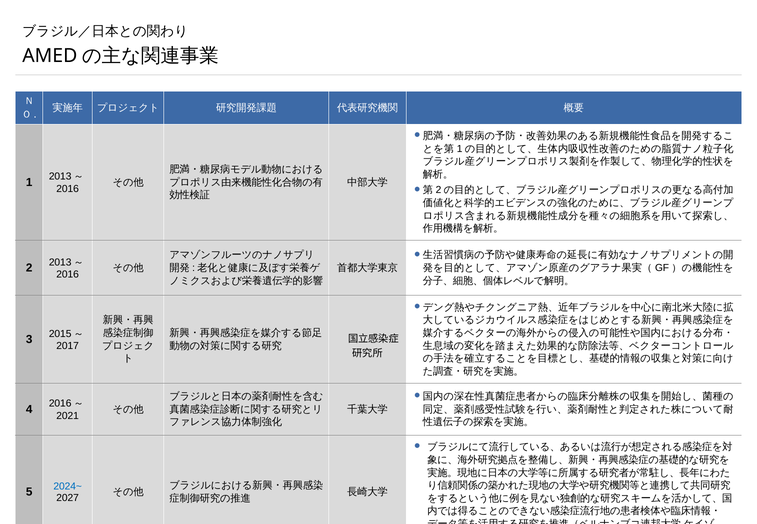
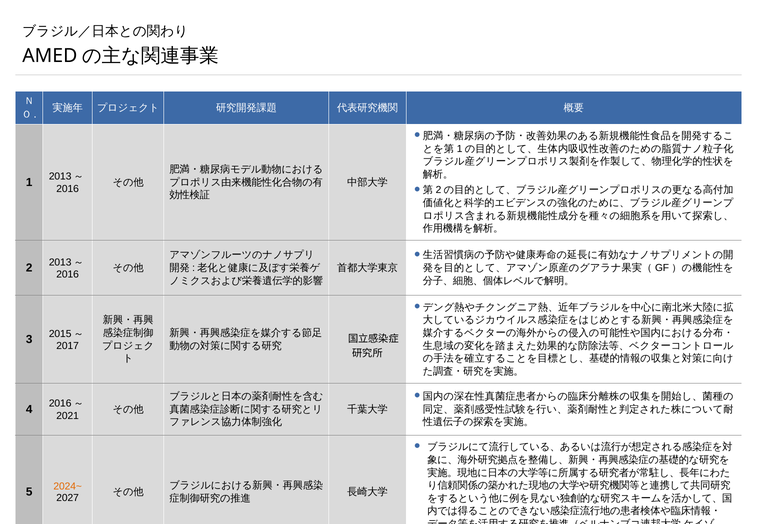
2024~ colour: blue -> orange
